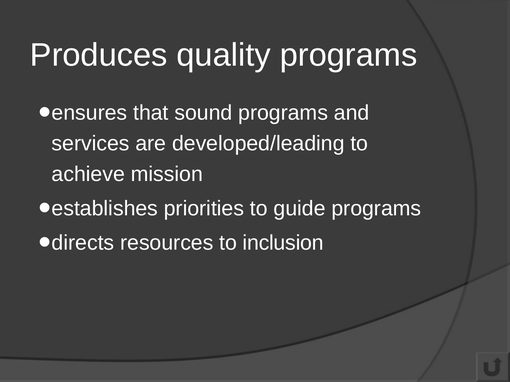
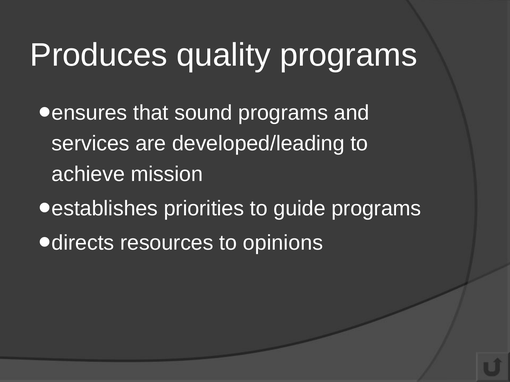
inclusion: inclusion -> opinions
